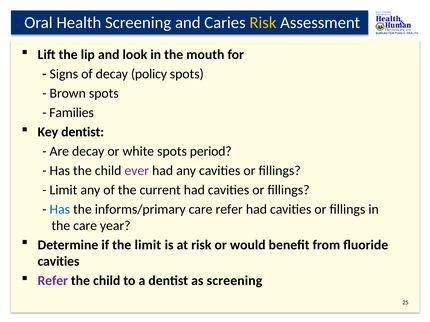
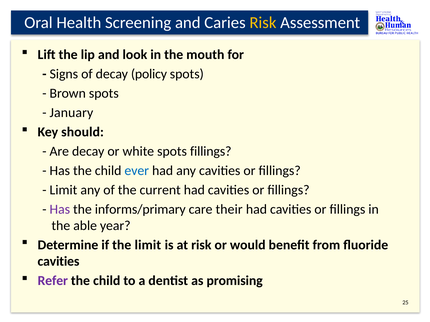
Families: Families -> January
Key dentist: dentist -> should
spots period: period -> fillings
ever colour: purple -> blue
Has at (60, 210) colour: blue -> purple
care refer: refer -> their
the care: care -> able
as screening: screening -> promising
